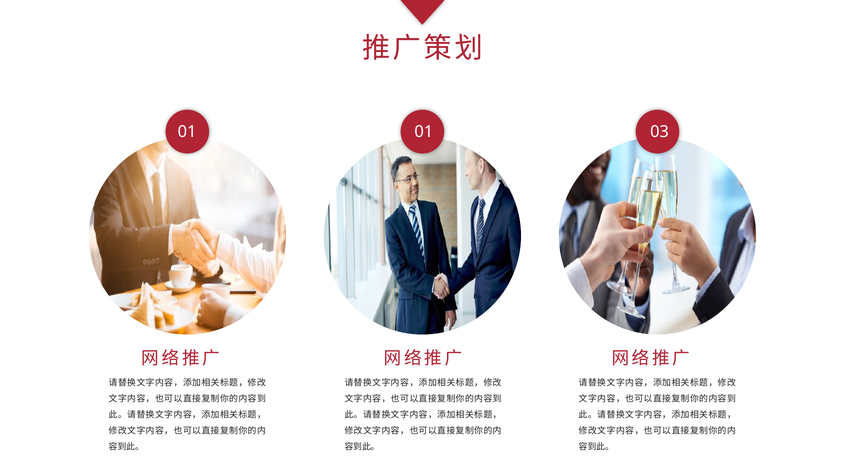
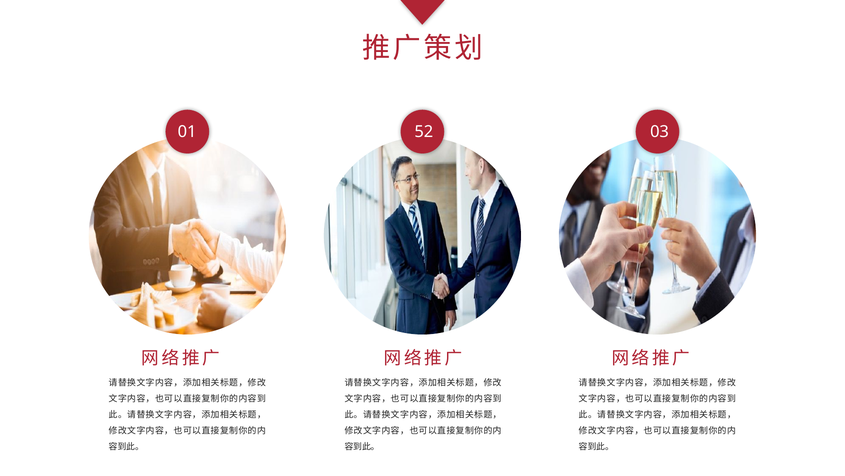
01 01: 01 -> 52
